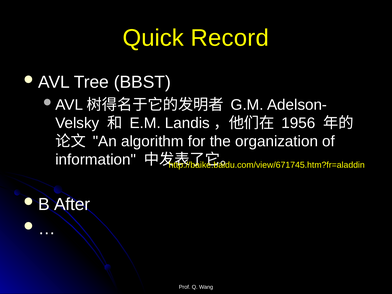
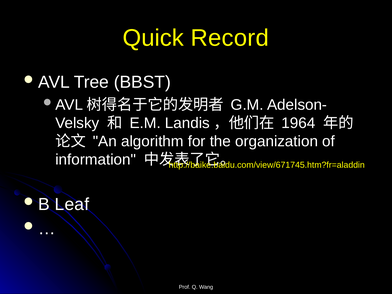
1956: 1956 -> 1964
After: After -> Leaf
